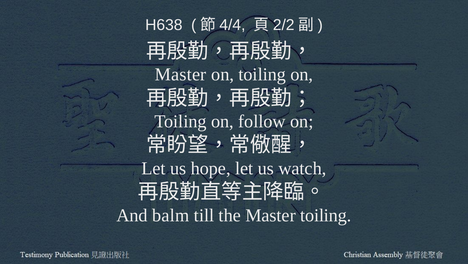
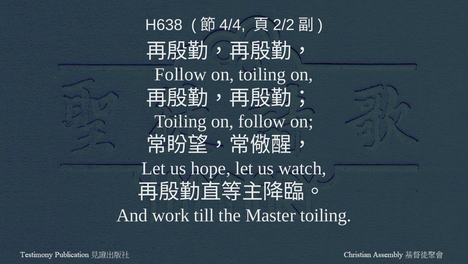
Master at (181, 74): Master -> Follow
balm: balm -> work
